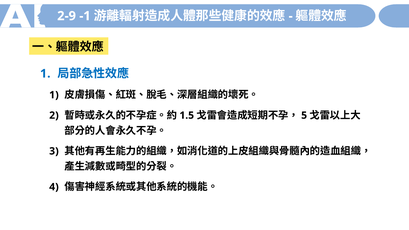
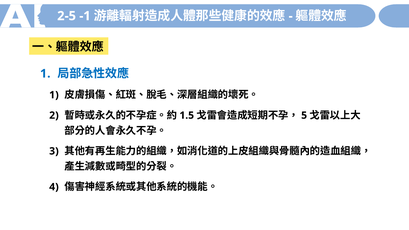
2-9: 2-9 -> 2-5
